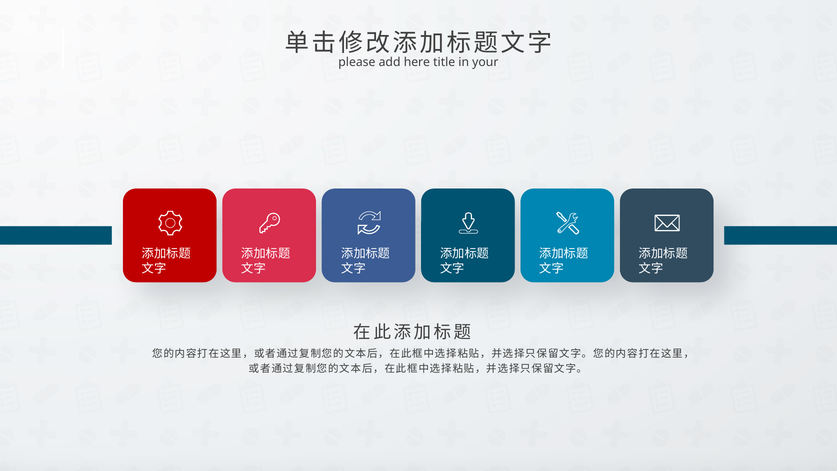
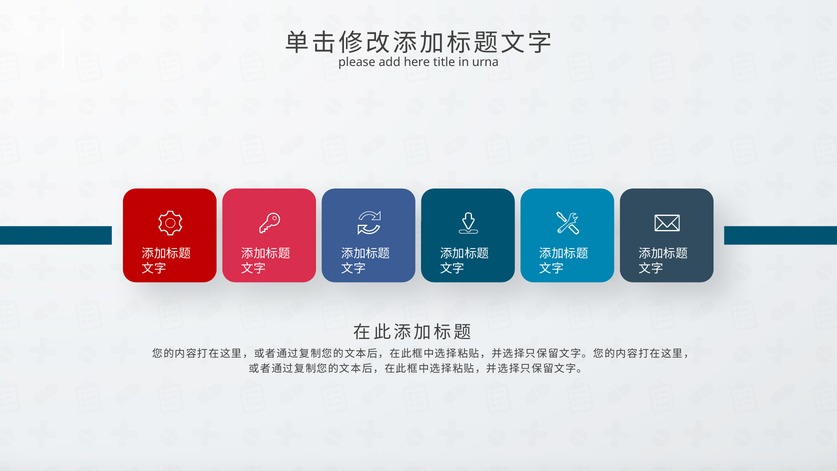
your: your -> urna
